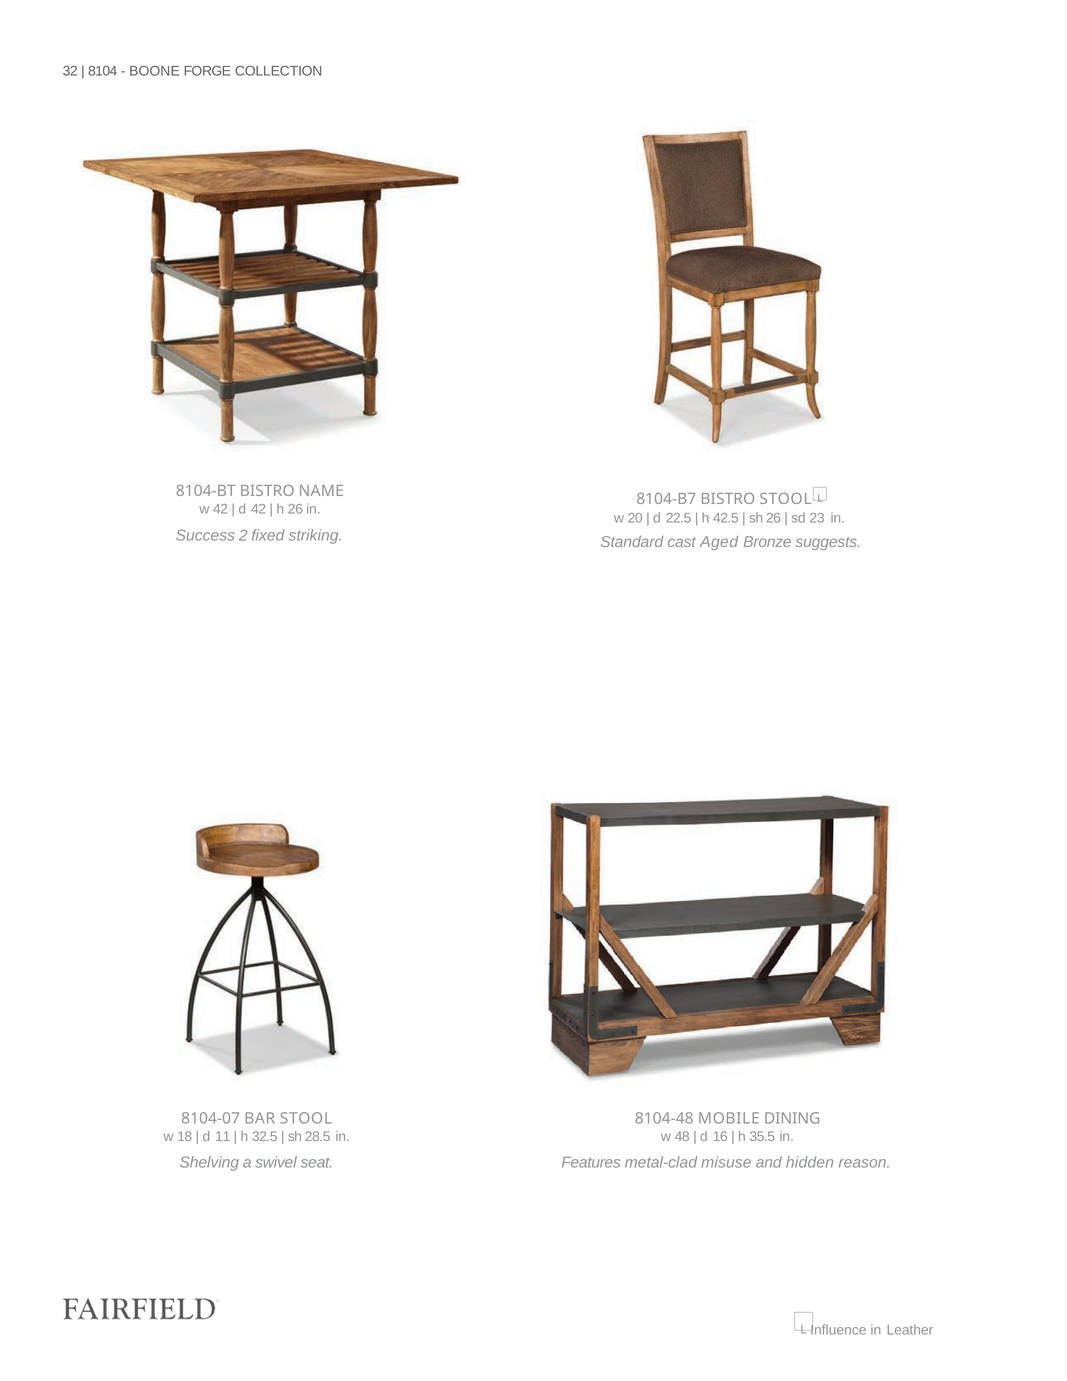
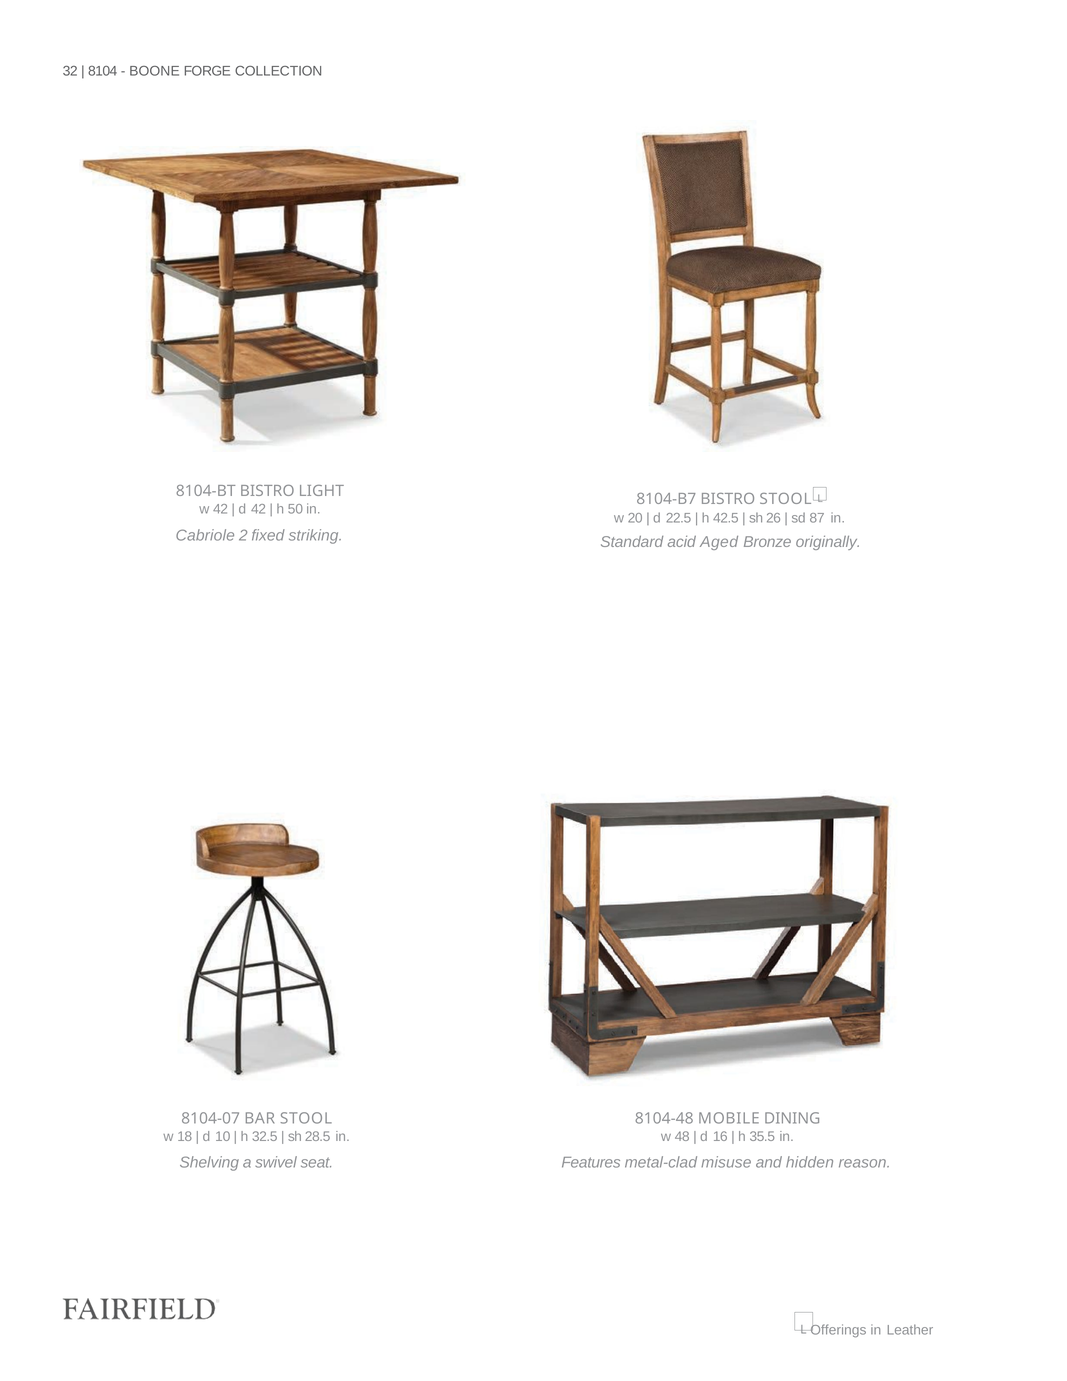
NAME: NAME -> LIGHT
h 26: 26 -> 50
23: 23 -> 87
Success: Success -> Cabriole
cast: cast -> acid
suggests: suggests -> originally
11: 11 -> 10
Influence: Influence -> Offerings
